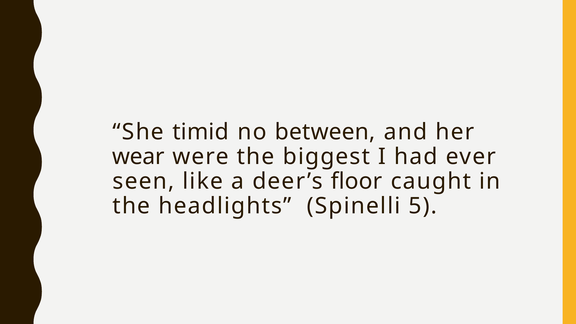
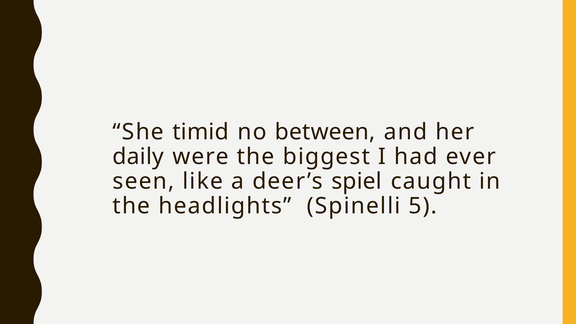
wear: wear -> daily
floor: floor -> spiel
